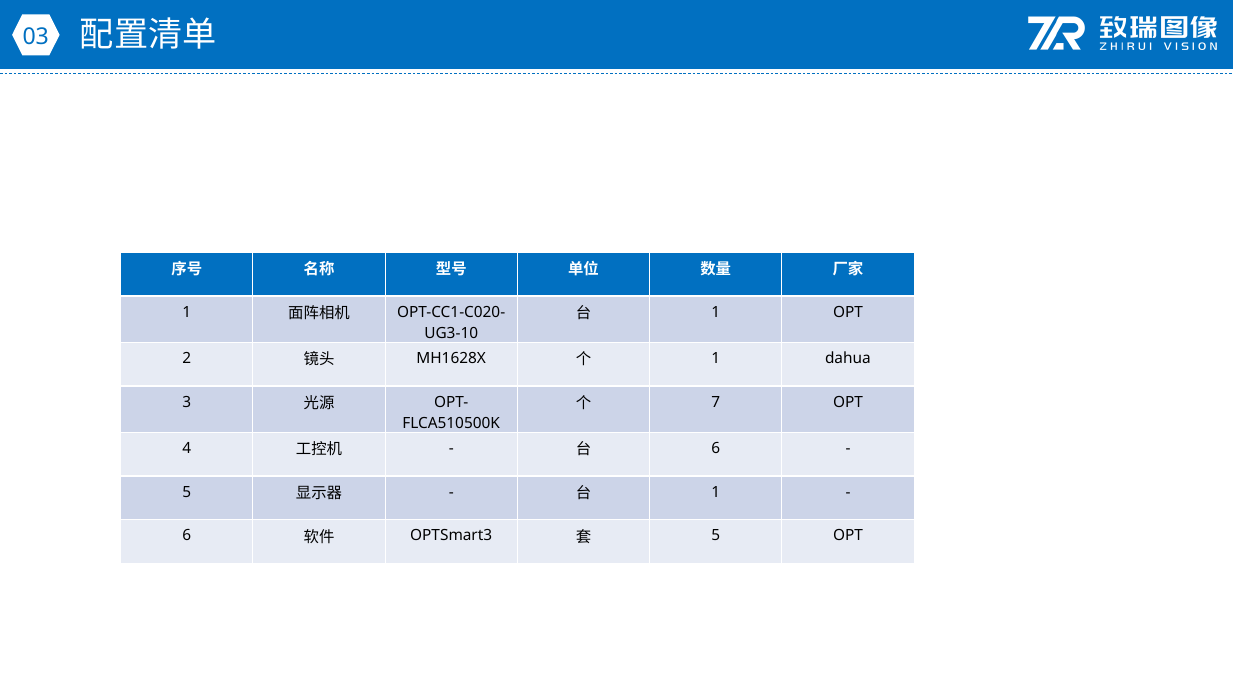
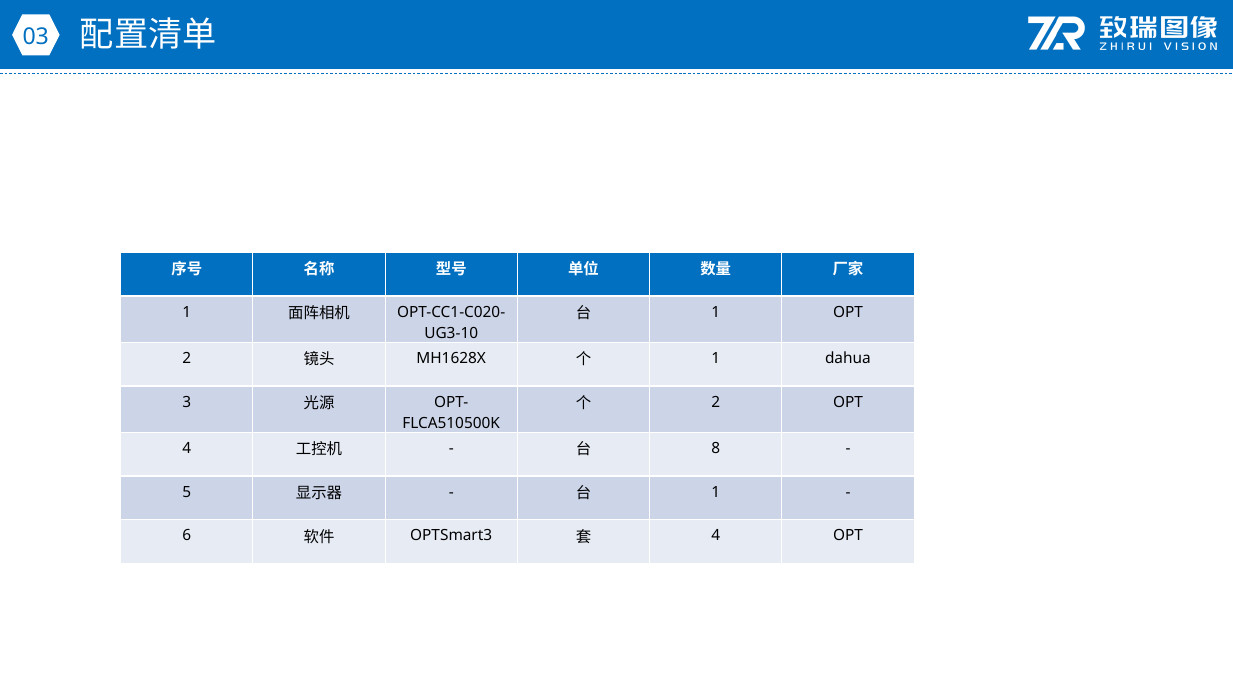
7 at (716, 402): 7 -> 2
6 at (716, 448): 6 -> 8
5 at (716, 535): 5 -> 4
